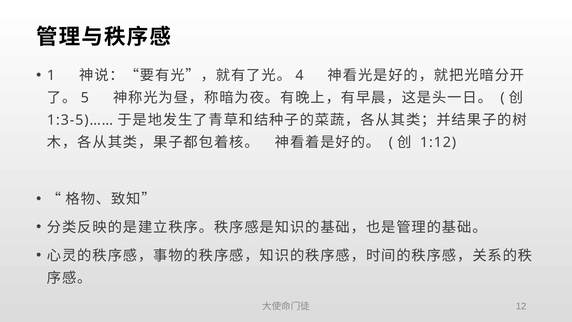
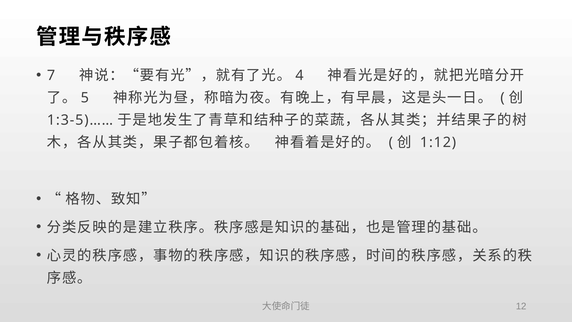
1: 1 -> 7
